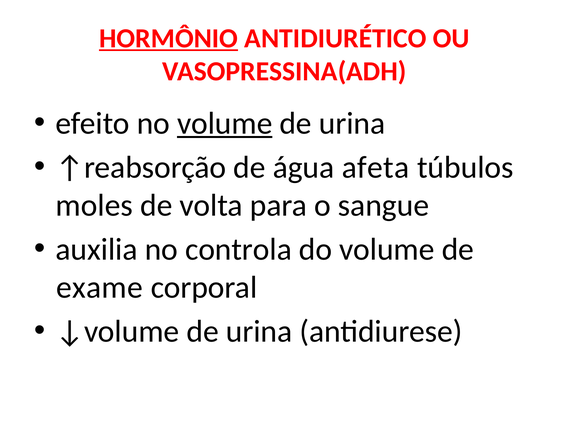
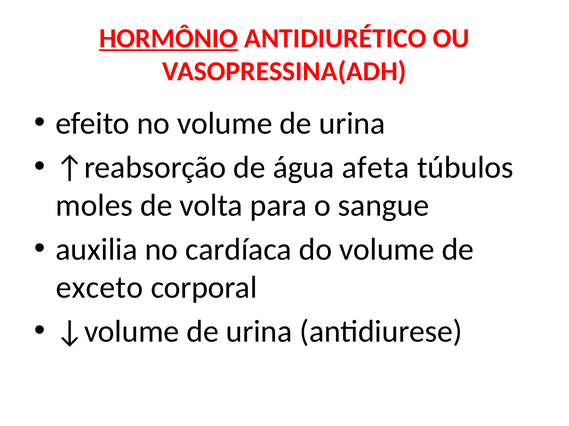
volume at (225, 124) underline: present -> none
controla: controla -> cardíaca
exame: exame -> exceto
